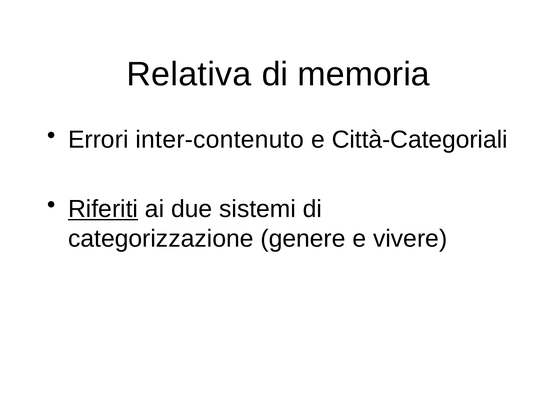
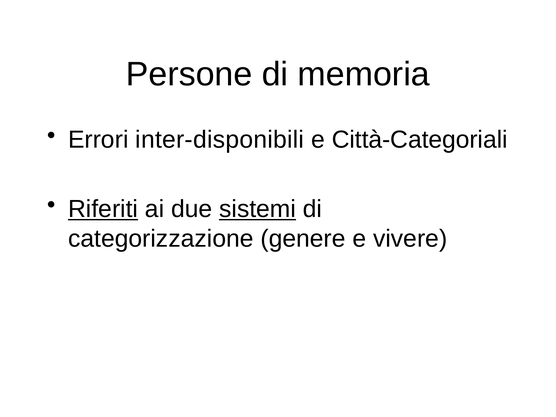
Relativa: Relativa -> Persone
inter-contenuto: inter-contenuto -> inter-disponibili
sistemi underline: none -> present
